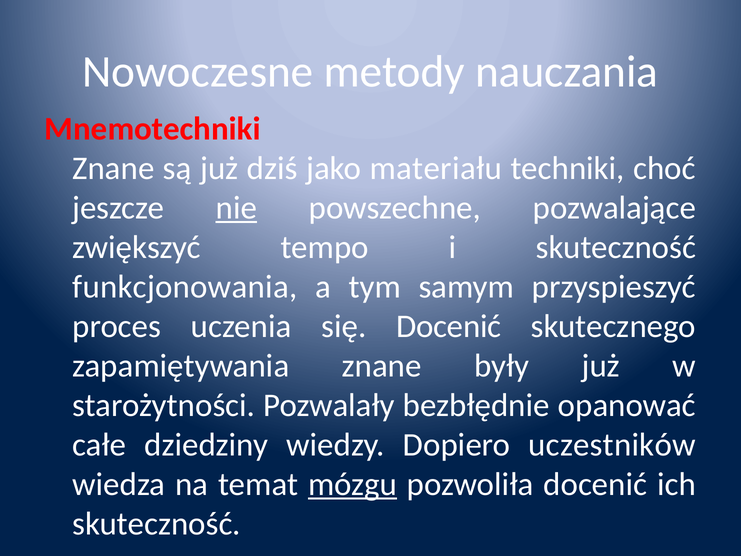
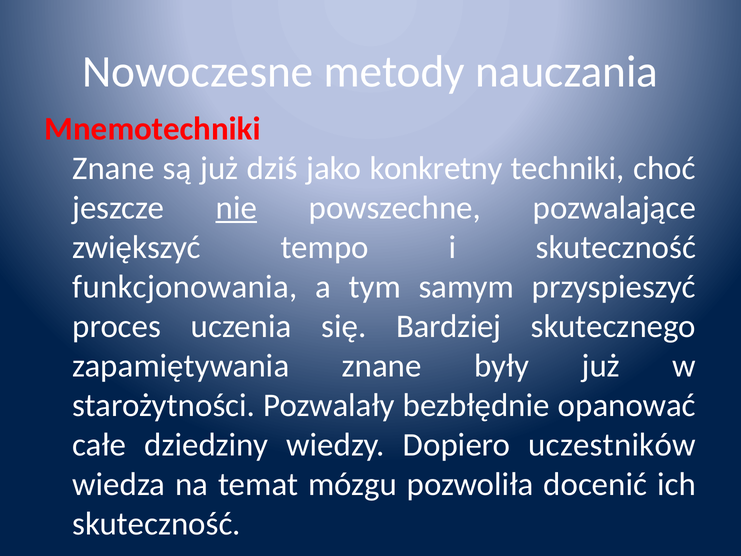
materiału: materiału -> konkretny
się Docenić: Docenić -> Bardziej
mózgu underline: present -> none
